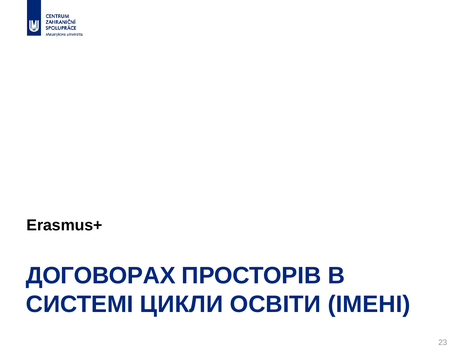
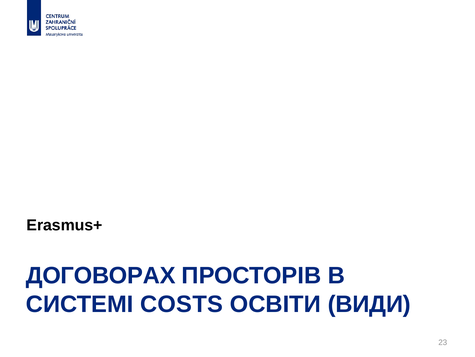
ЦИКЛИ: ЦИКЛИ -> COSTS
ІМЕНІ: ІМЕНІ -> ВИДИ
